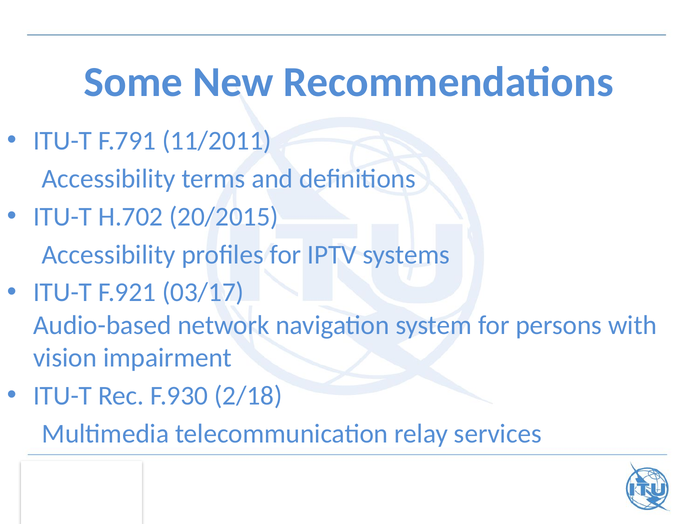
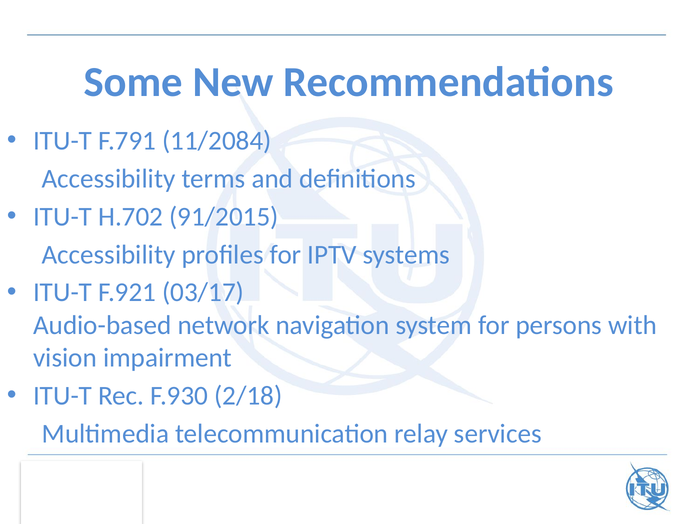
11/2011: 11/2011 -> 11/2084
20/2015: 20/2015 -> 91/2015
